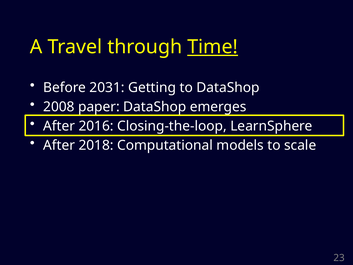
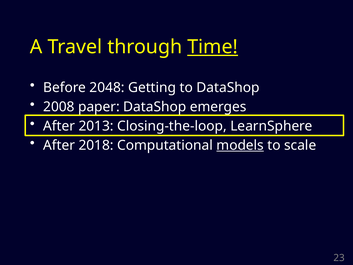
2031: 2031 -> 2048
2016: 2016 -> 2013
models underline: none -> present
